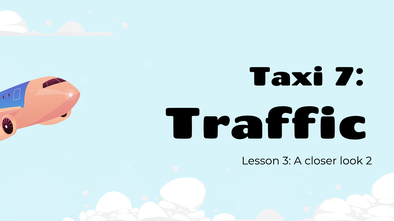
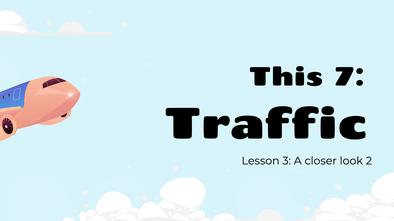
Taxi: Taxi -> This
